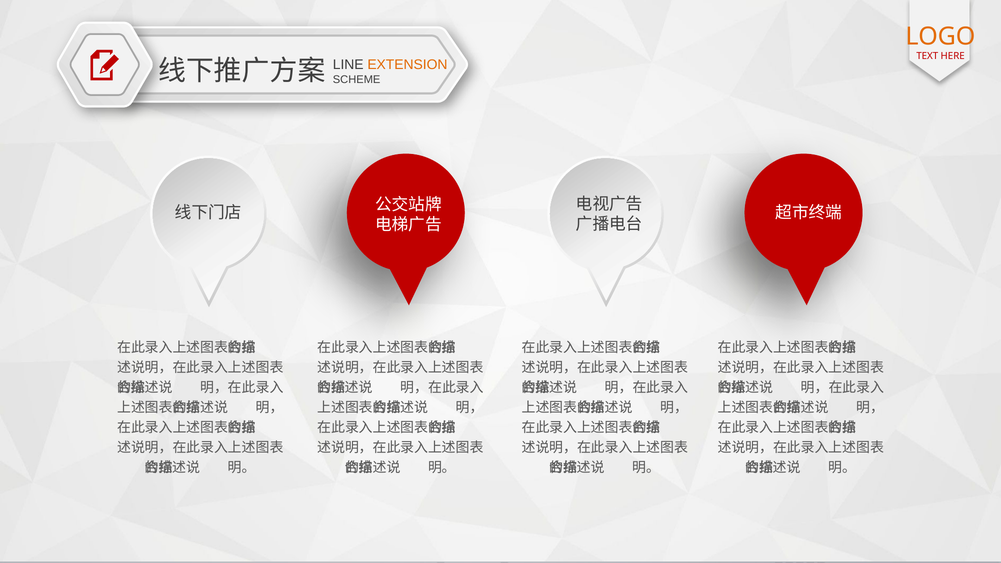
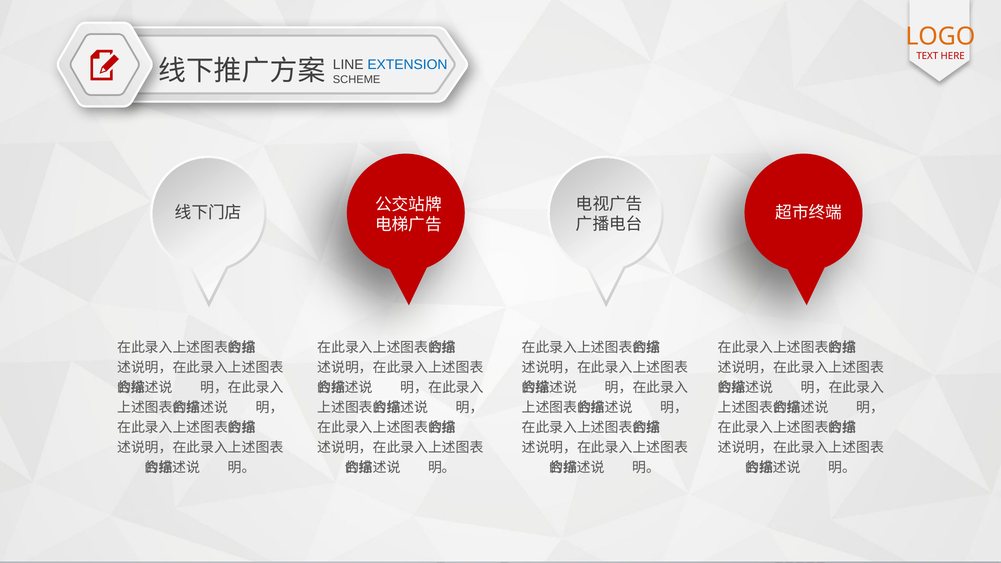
EXTENSION colour: orange -> blue
